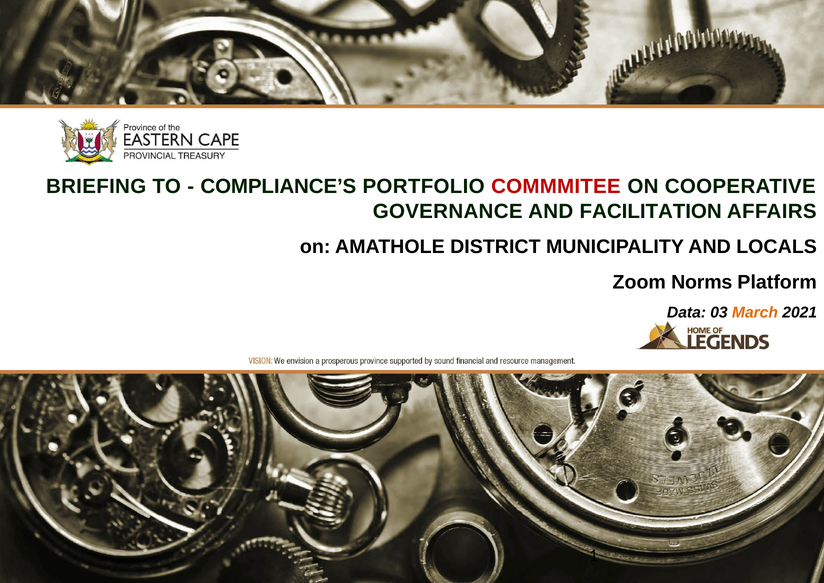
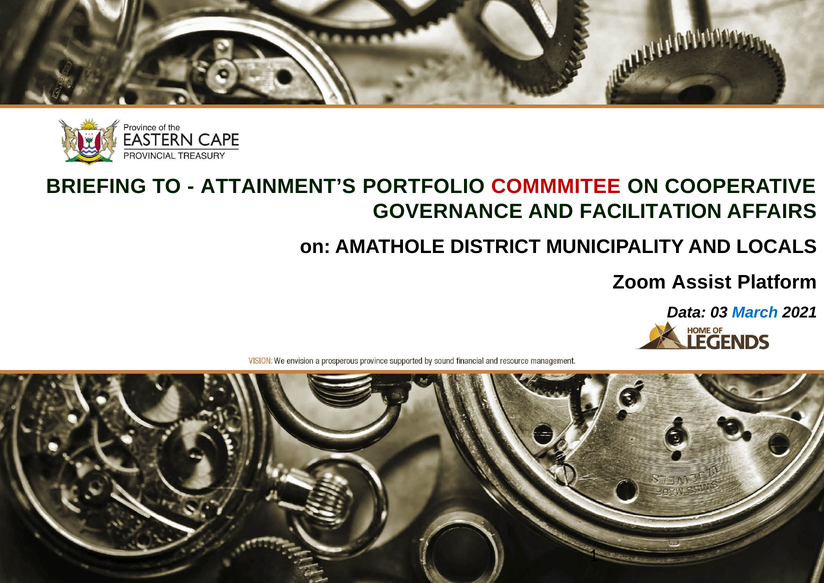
COMPLIANCE’S: COMPLIANCE’S -> ATTAINMENT’S
Norms: Norms -> Assist
March colour: orange -> blue
